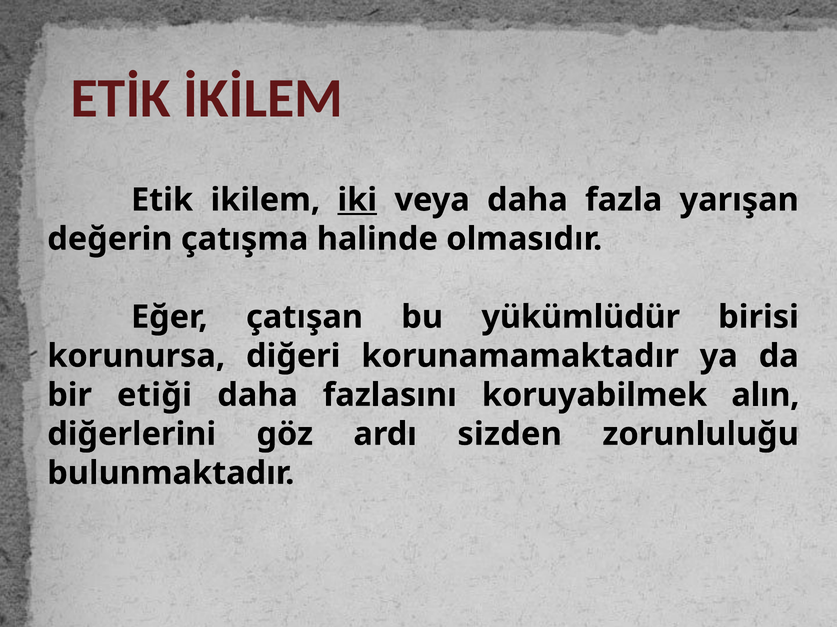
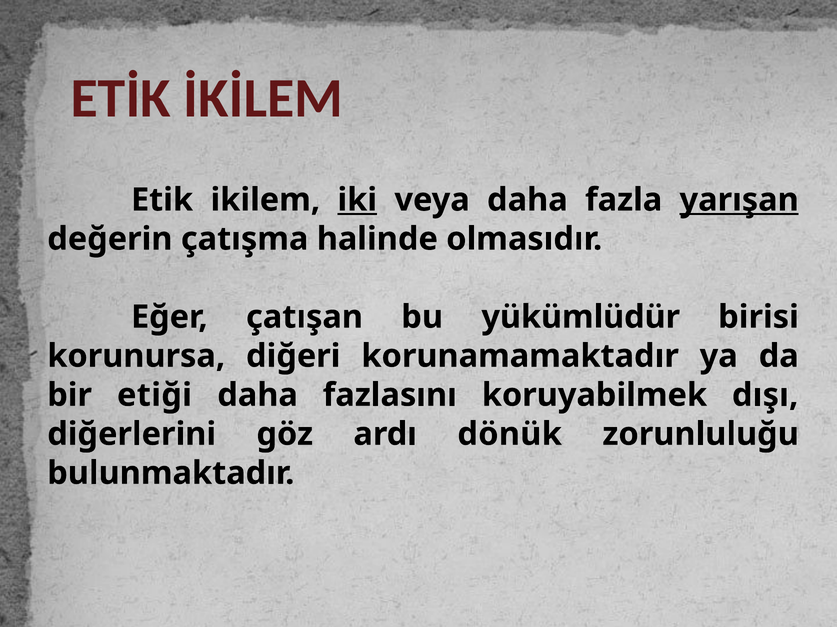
yarışan underline: none -> present
alın: alın -> dışı
sizden: sizden -> dönük
